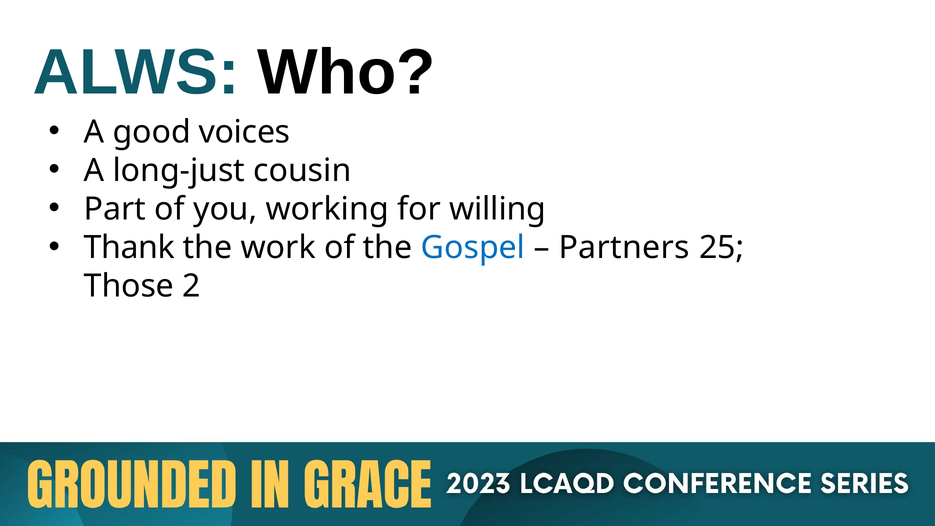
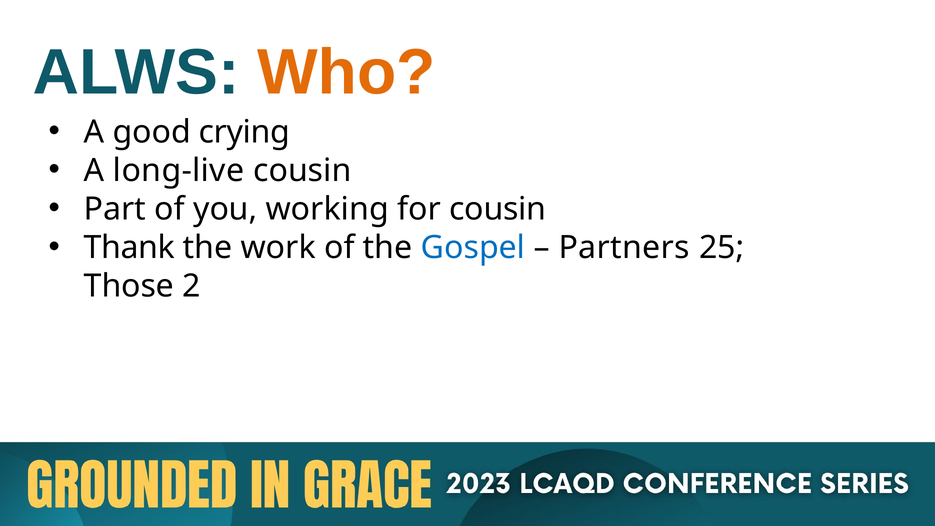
Who colour: black -> orange
voices: voices -> crying
long-just: long-just -> long-live
for willing: willing -> cousin
